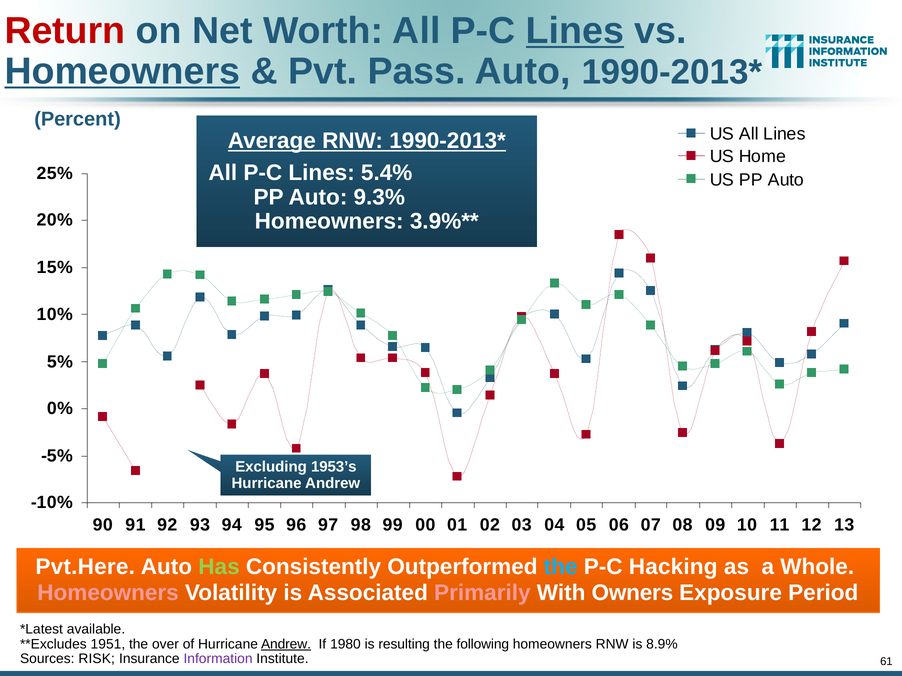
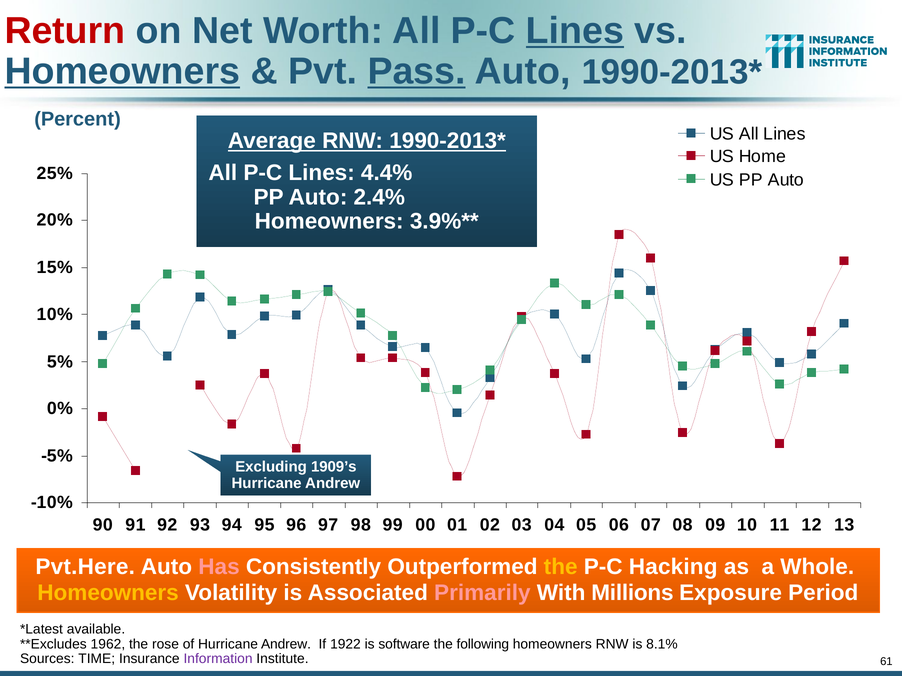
Pass underline: none -> present
5.4%: 5.4% -> 4.4%
9.3%: 9.3% -> 2.4%
1953’s: 1953’s -> 1909’s
Has colour: light green -> pink
the at (561, 567) colour: light blue -> yellow
Homeowners at (108, 593) colour: pink -> yellow
Owners: Owners -> Millions
1951: 1951 -> 1962
over: over -> rose
Andrew at (286, 644) underline: present -> none
1980: 1980 -> 1922
resulting: resulting -> software
8.9%: 8.9% -> 8.1%
RISK: RISK -> TIME
